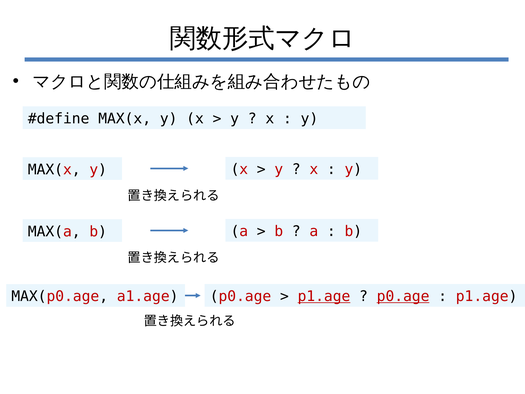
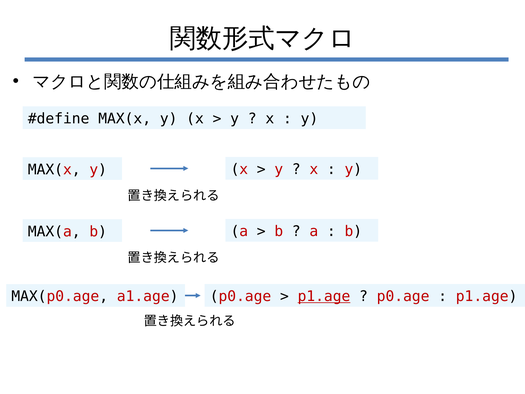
p0.age at (403, 296) underline: present -> none
